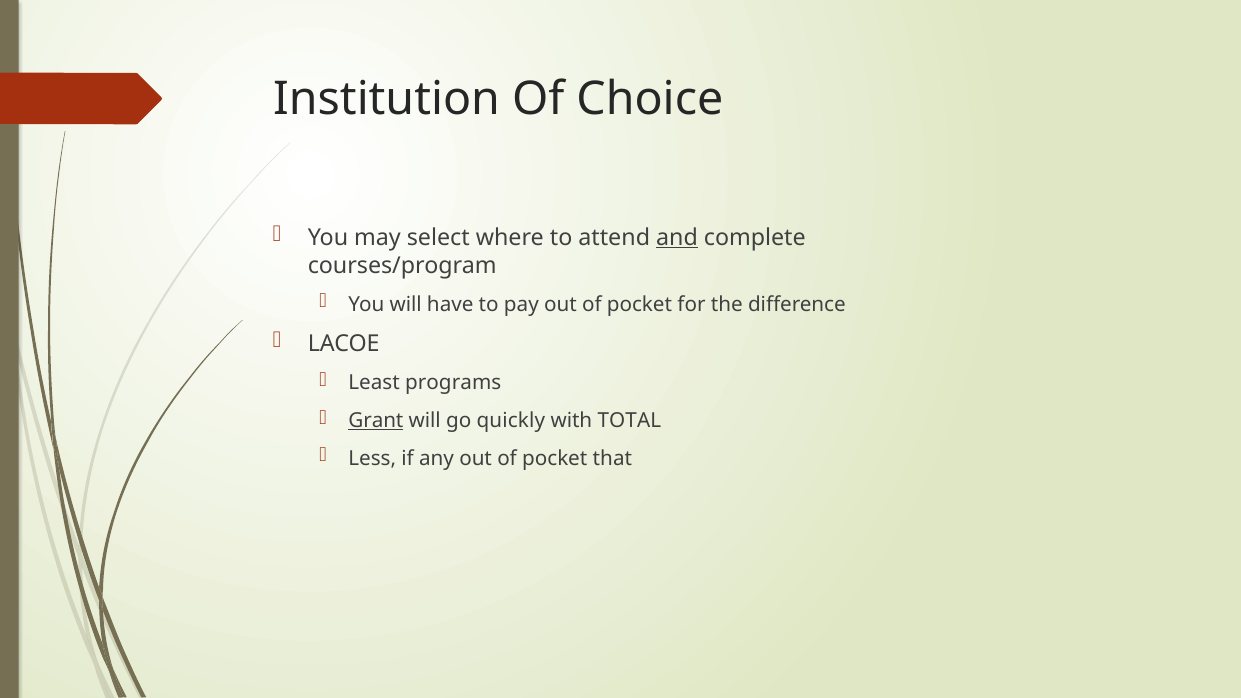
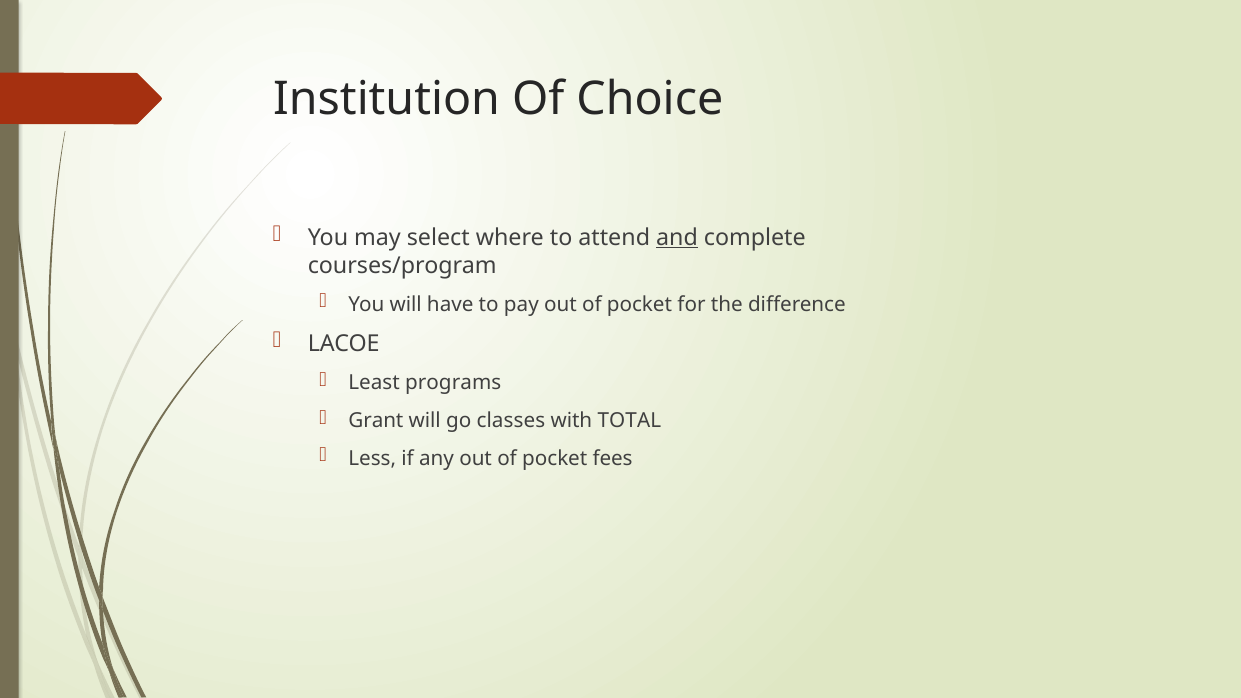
Grant underline: present -> none
quickly: quickly -> classes
that: that -> fees
